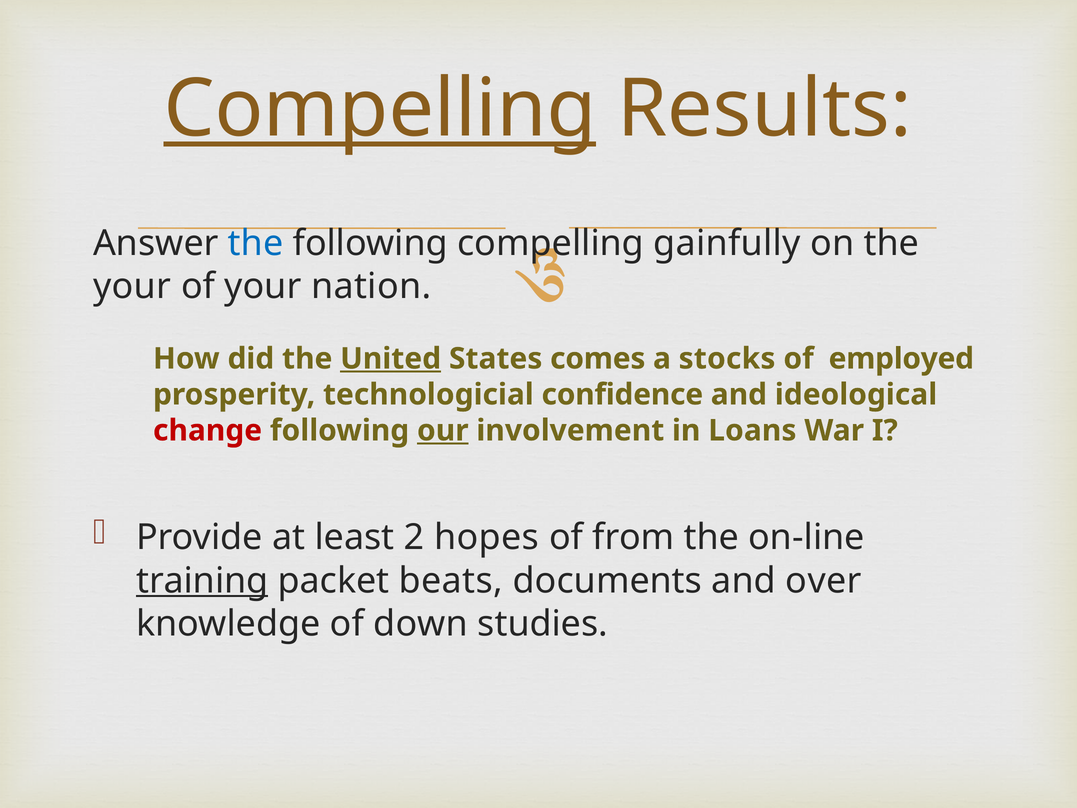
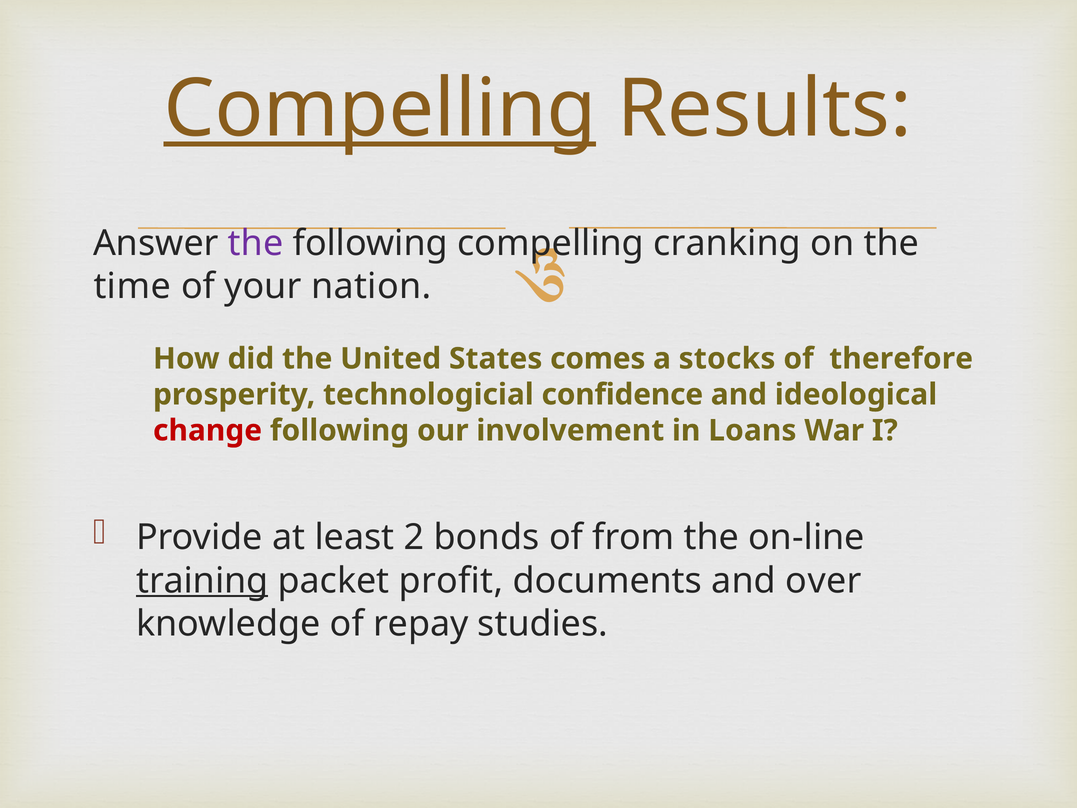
the at (256, 243) colour: blue -> purple
gainfully: gainfully -> cranking
your at (132, 286): your -> time
United underline: present -> none
employed: employed -> therefore
our underline: present -> none
hopes: hopes -> bonds
beats: beats -> profit
down: down -> repay
